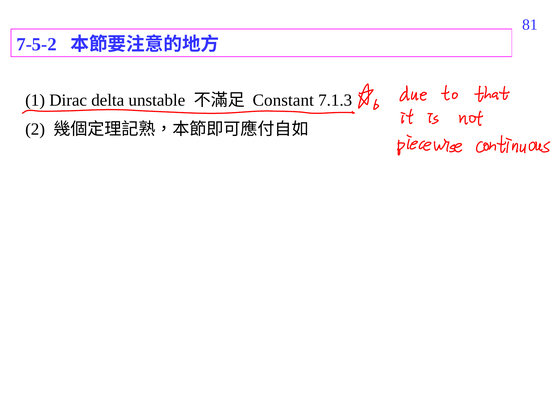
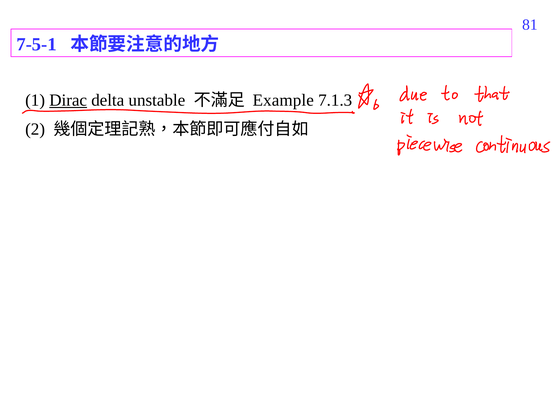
7-5-2: 7-5-2 -> 7-5-1
Dirac underline: none -> present
Constant: Constant -> Example
